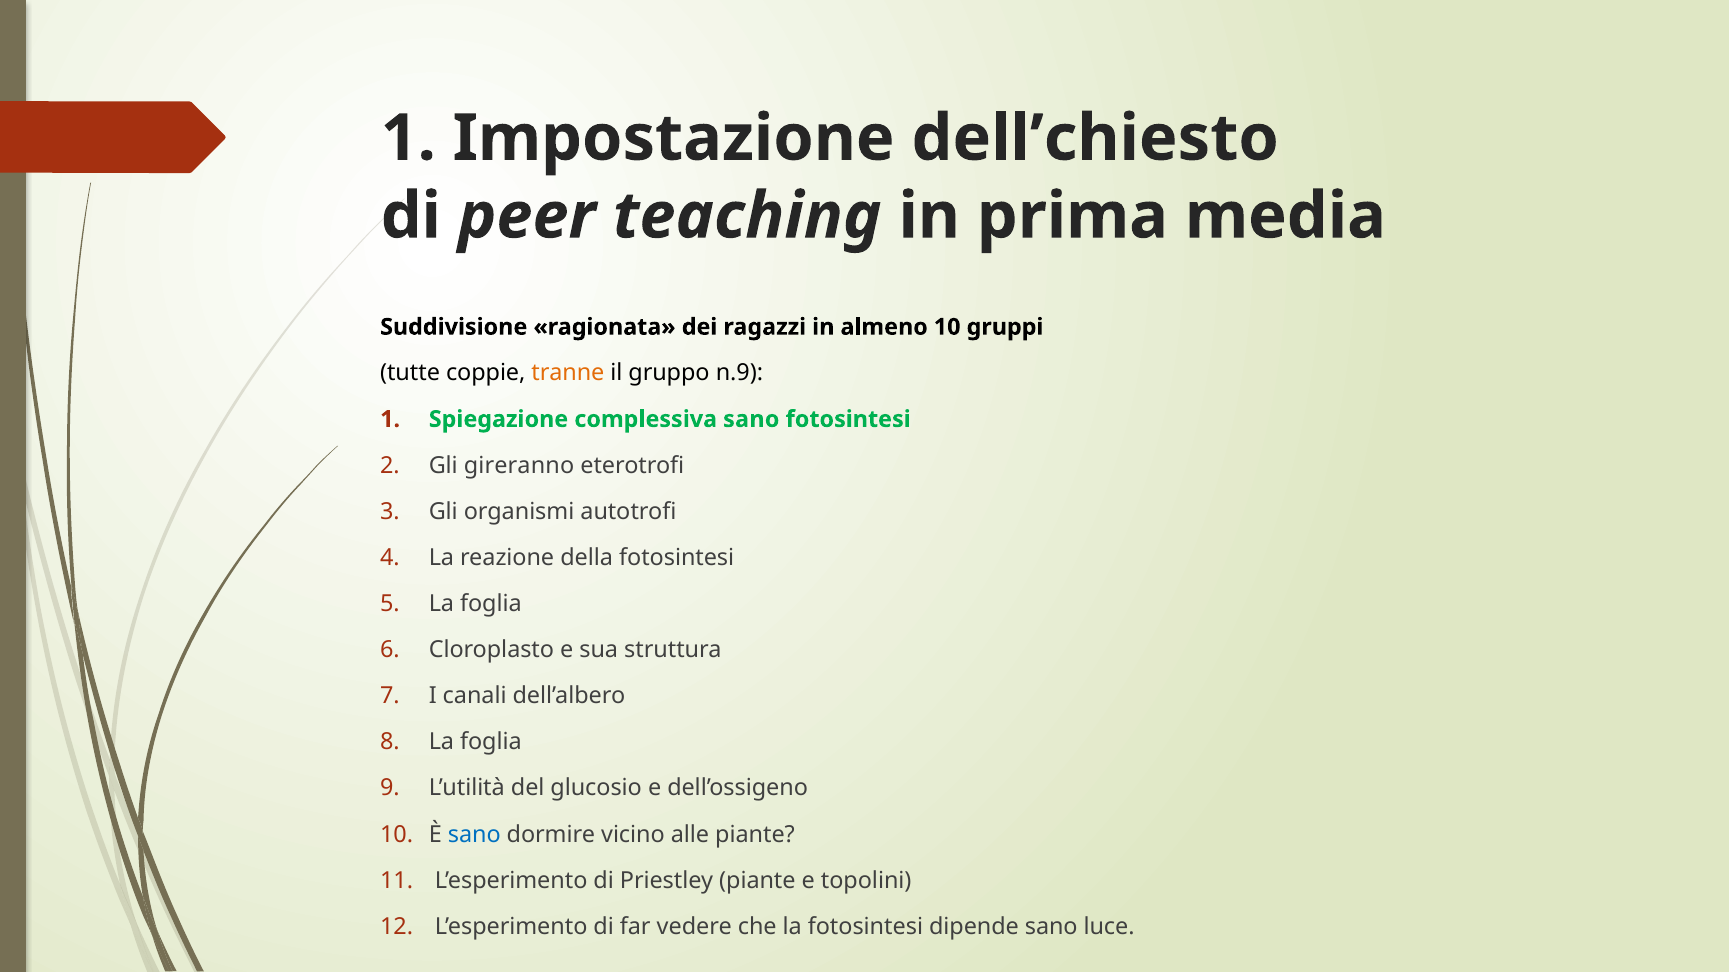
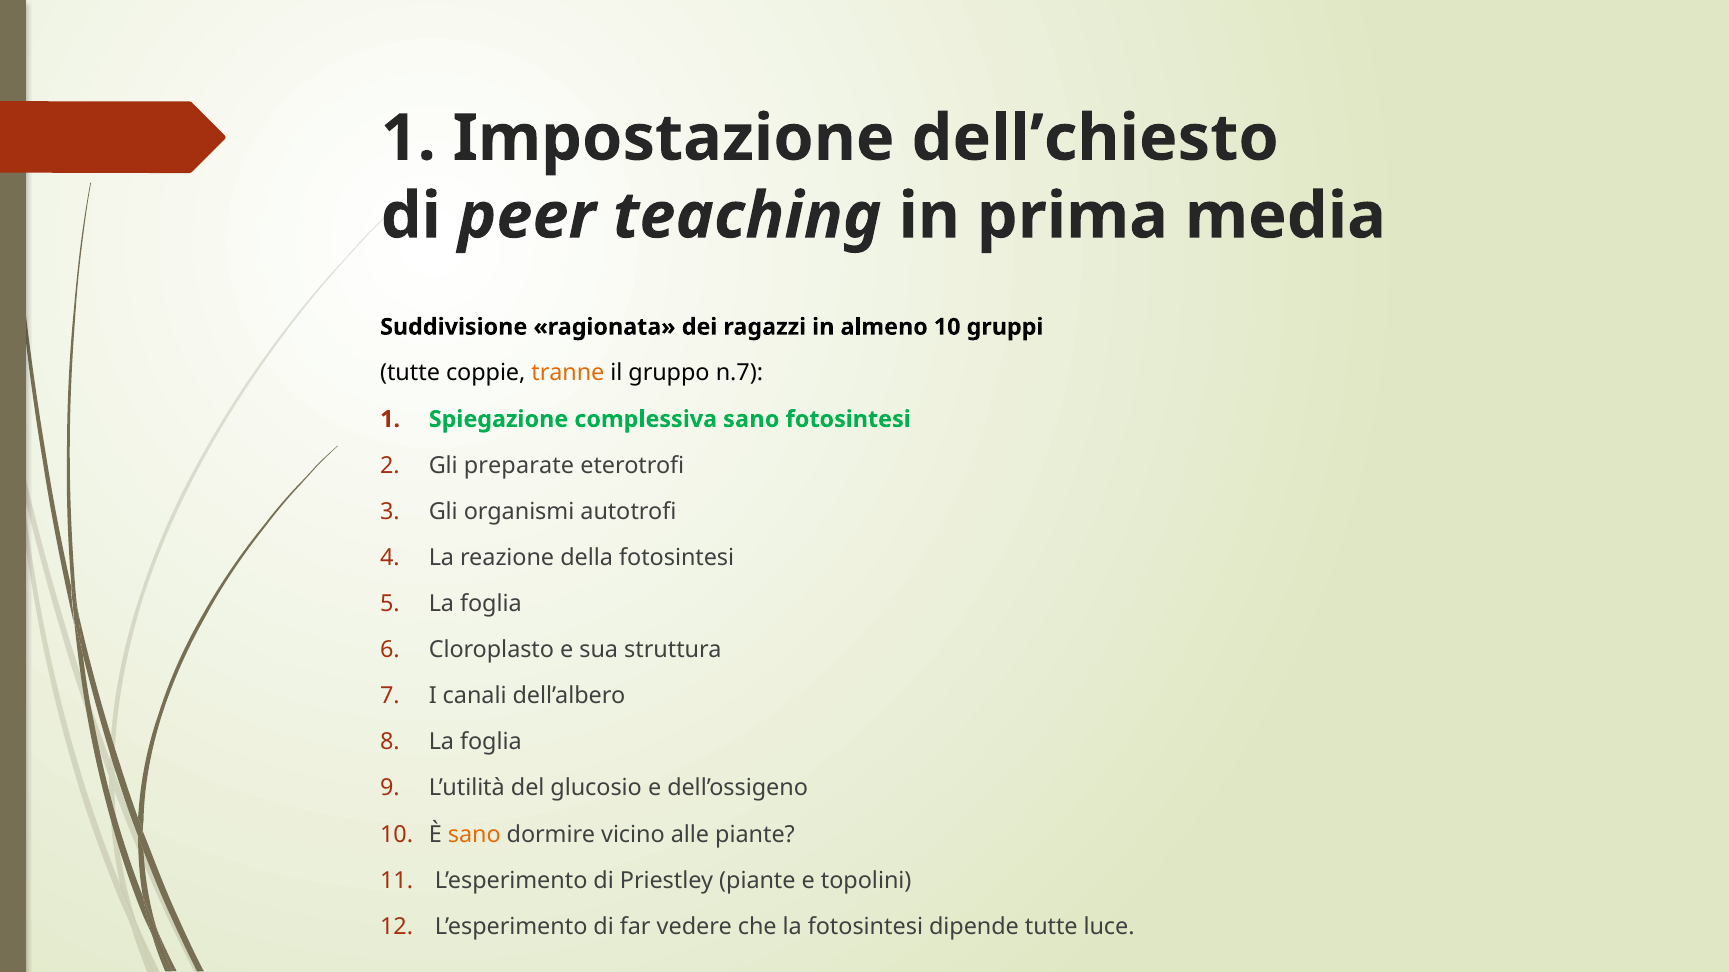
n.9: n.9 -> n.7
gireranno: gireranno -> preparate
sano at (474, 835) colour: blue -> orange
dipende sano: sano -> tutte
